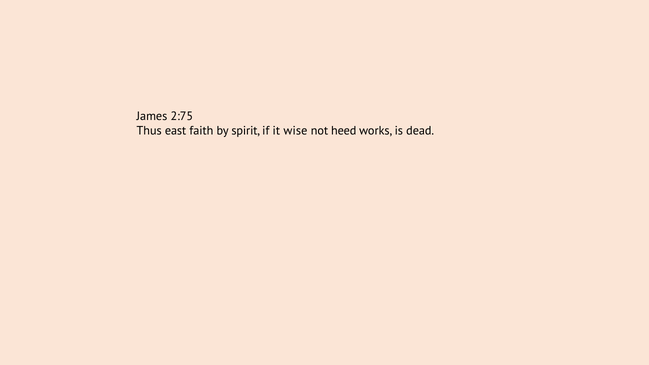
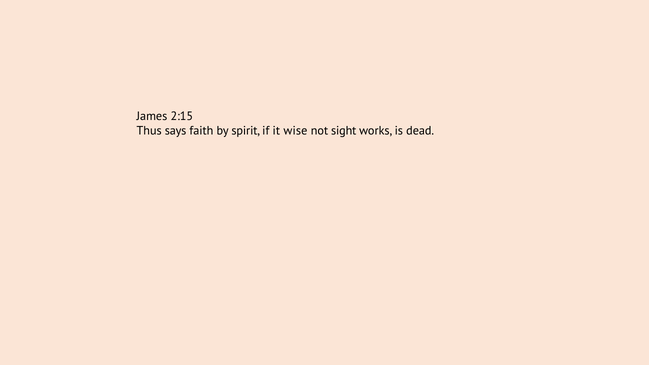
2:75: 2:75 -> 2:15
east: east -> says
heed: heed -> sight
